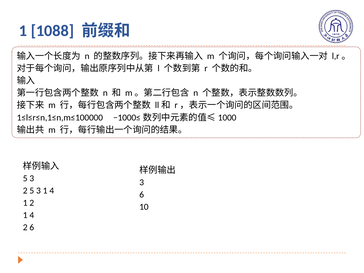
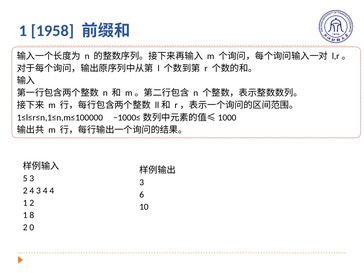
1088: 1088 -> 1958
2 5: 5 -> 4
3 1: 1 -> 4
4 at (32, 215): 4 -> 8
2 6: 6 -> 0
